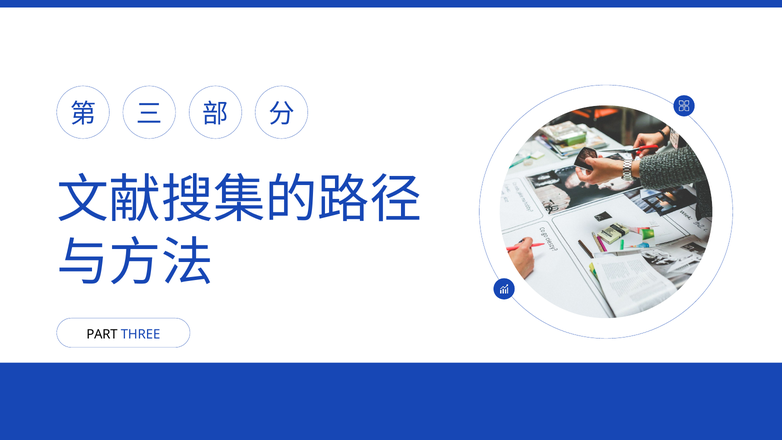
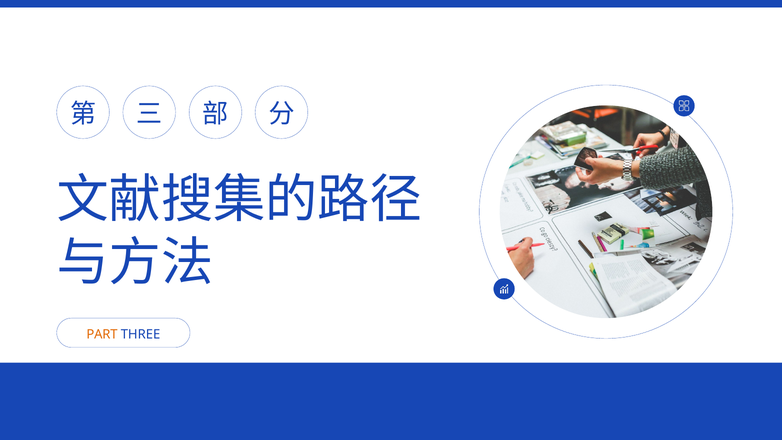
PART colour: black -> orange
